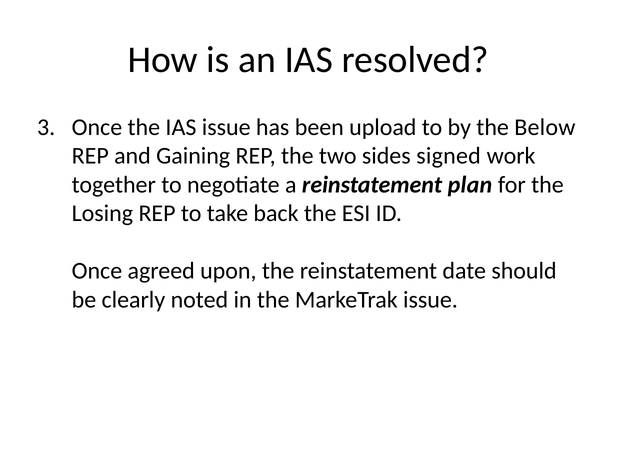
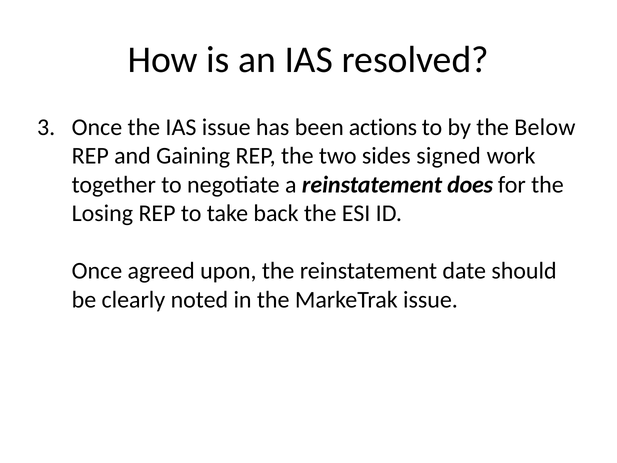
upload: upload -> actions
plan: plan -> does
